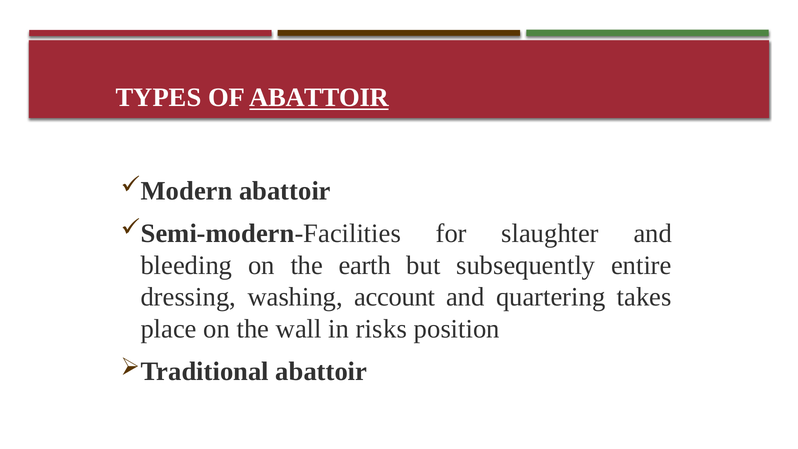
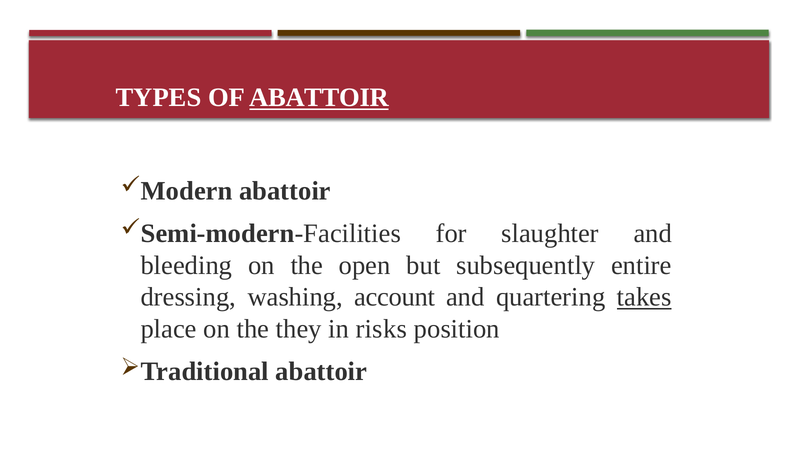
earth: earth -> open
takes underline: none -> present
wall: wall -> they
